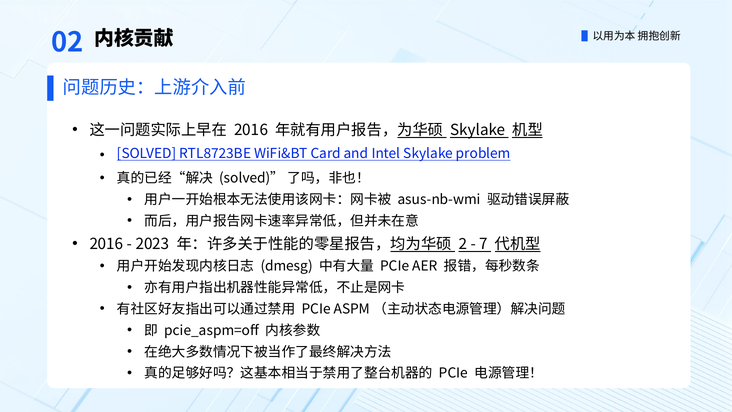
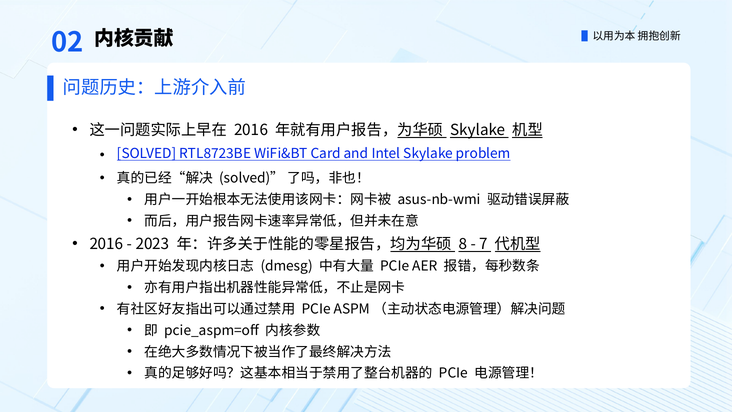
2: 2 -> 8
